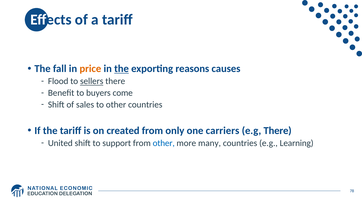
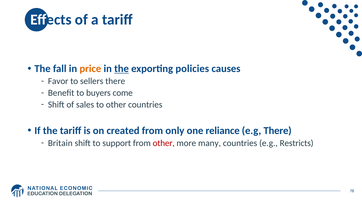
reasons: reasons -> policies
Flood: Flood -> Favor
sellers underline: present -> none
carriers: carriers -> reliance
United: United -> Britain
other at (164, 143) colour: blue -> red
Learning: Learning -> Restricts
